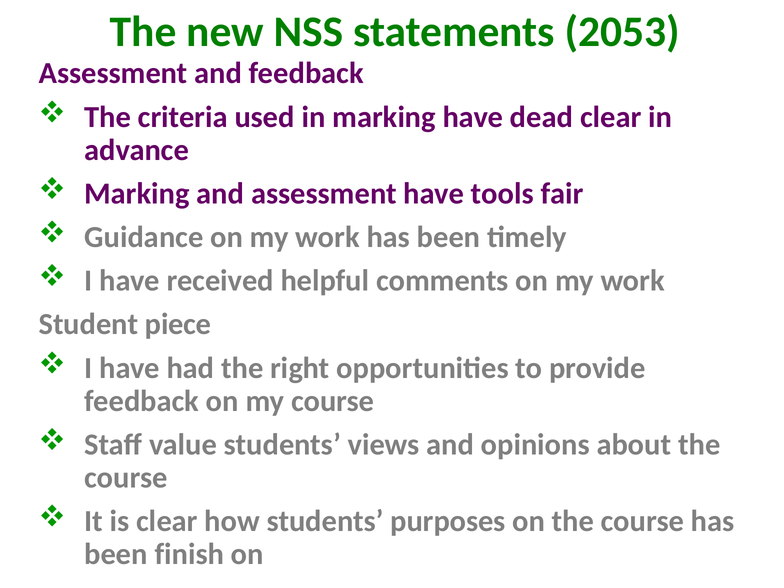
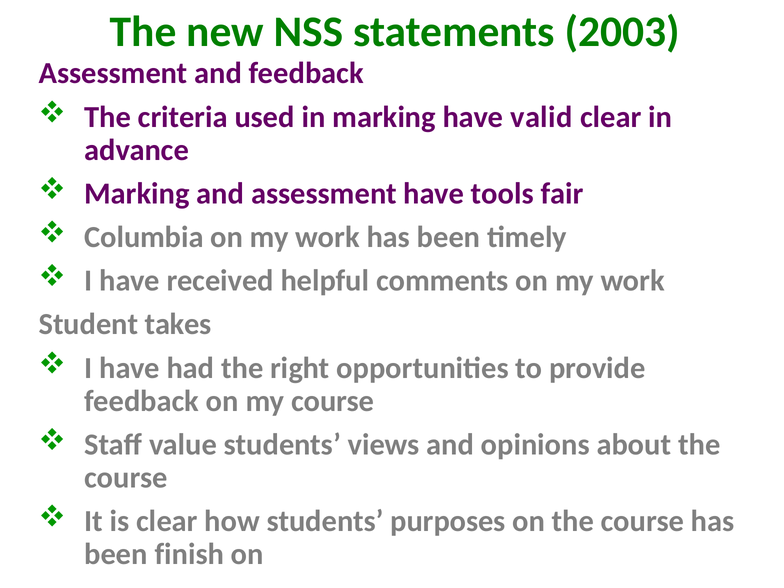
2053: 2053 -> 2003
dead: dead -> valid
Guidance: Guidance -> Columbia
piece: piece -> takes
